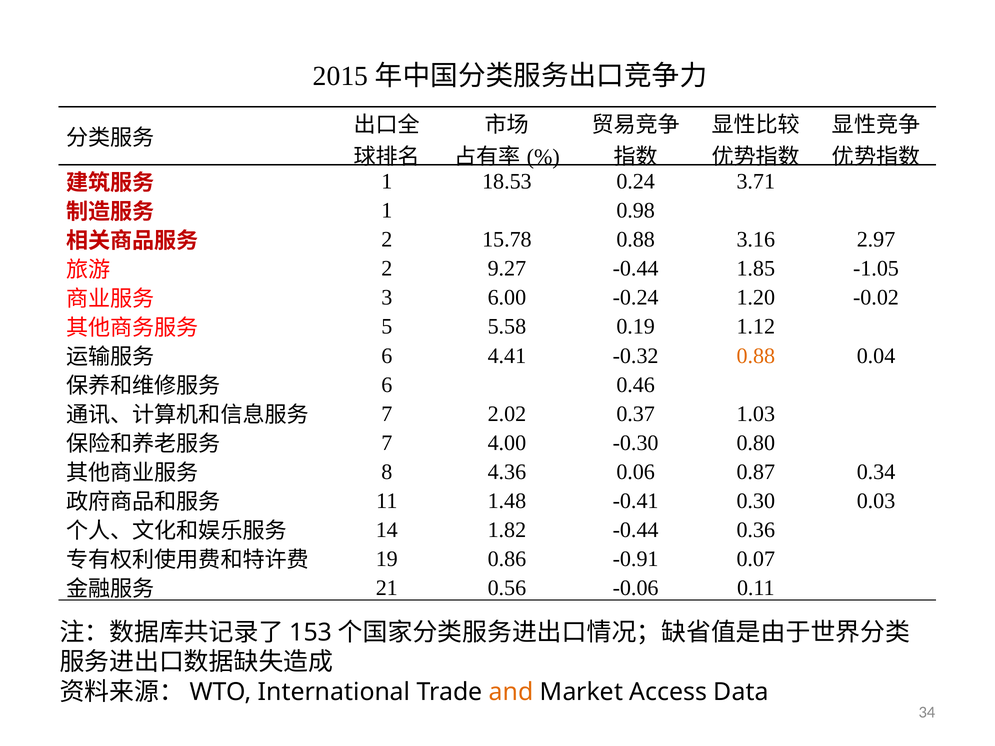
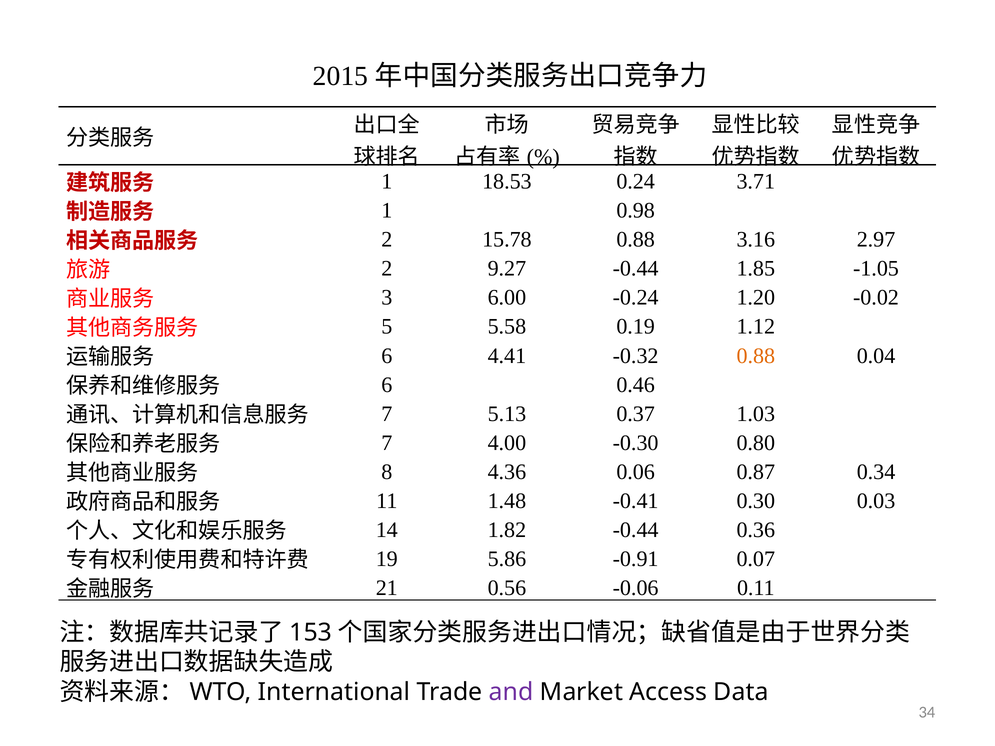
2.02: 2.02 -> 5.13
0.86: 0.86 -> 5.86
and colour: orange -> purple
